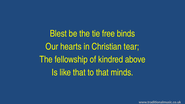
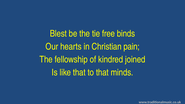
tear: tear -> pain
above: above -> joined
